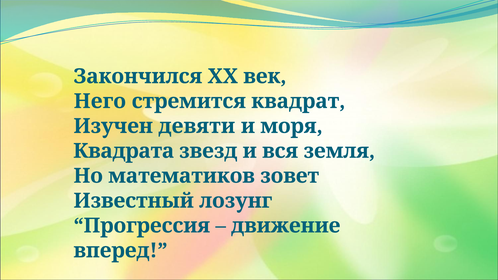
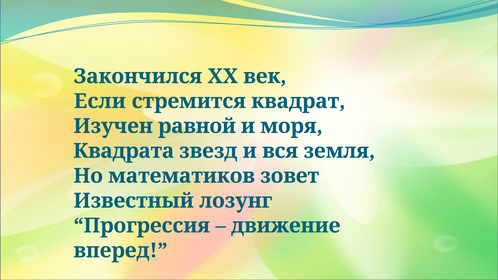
Него: Него -> Если
девяти: девяти -> равной
